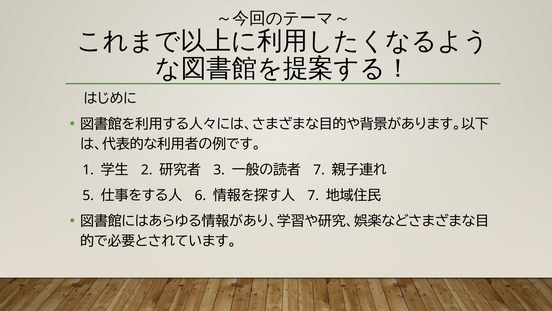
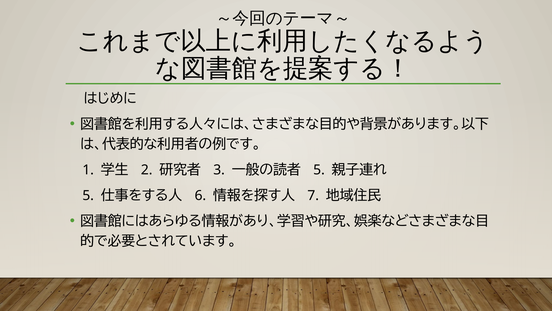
7 at (319, 170): 7 -> 5
